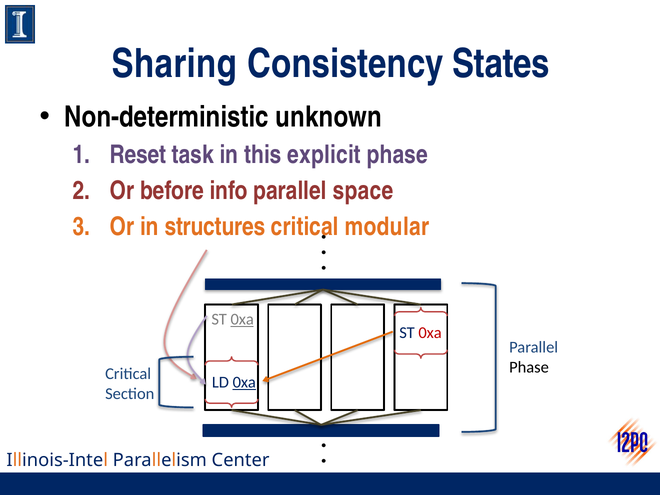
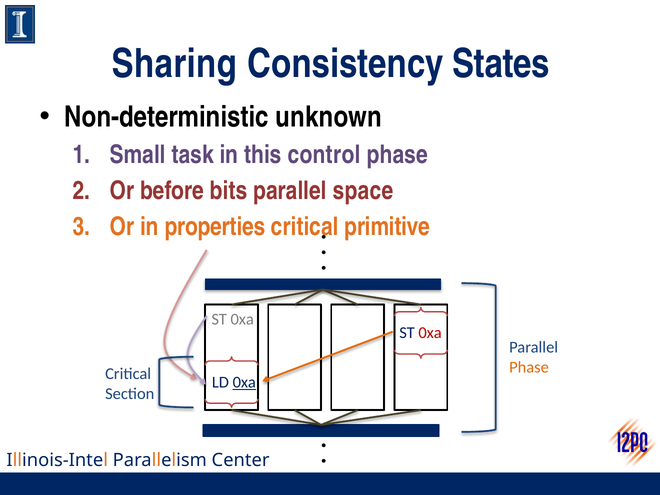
Reset: Reset -> Small
explicit: explicit -> control
info: info -> bits
structures: structures -> properties
modular: modular -> primitive
0xa at (242, 319) underline: present -> none
Phase at (529, 367) colour: black -> orange
